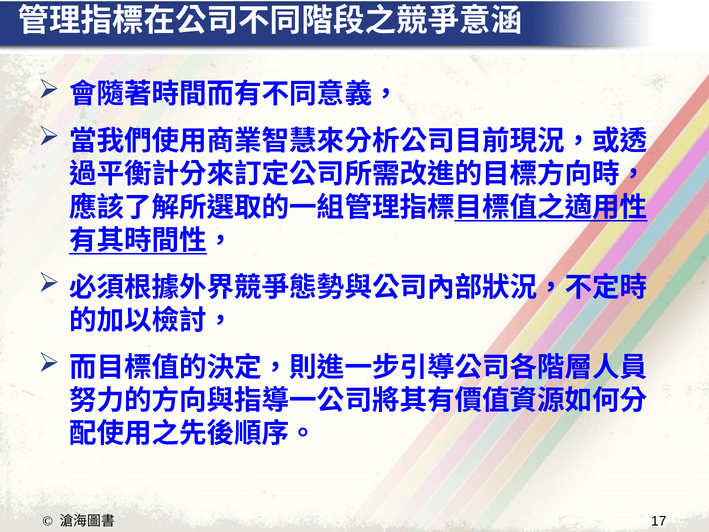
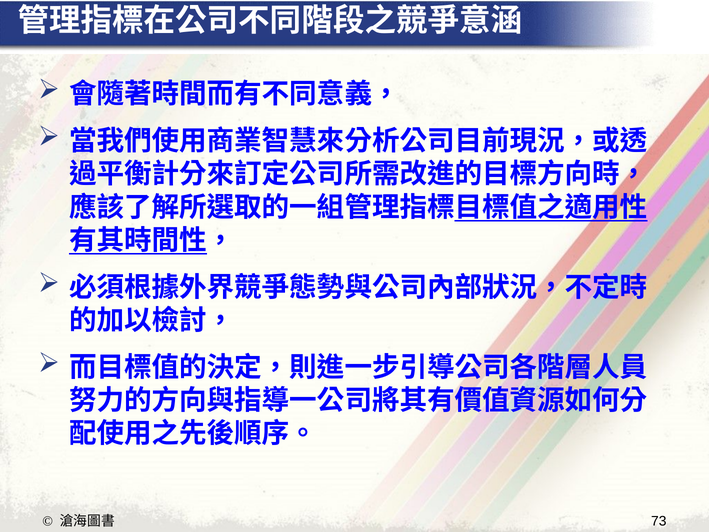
17: 17 -> 73
